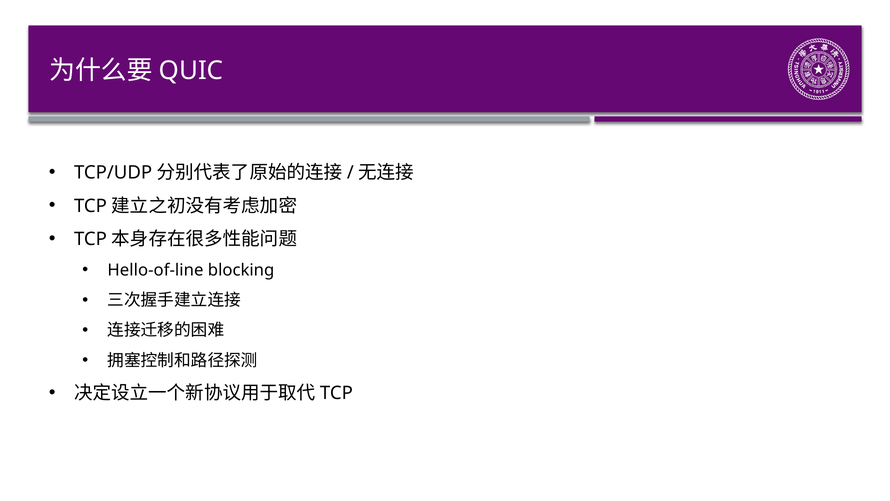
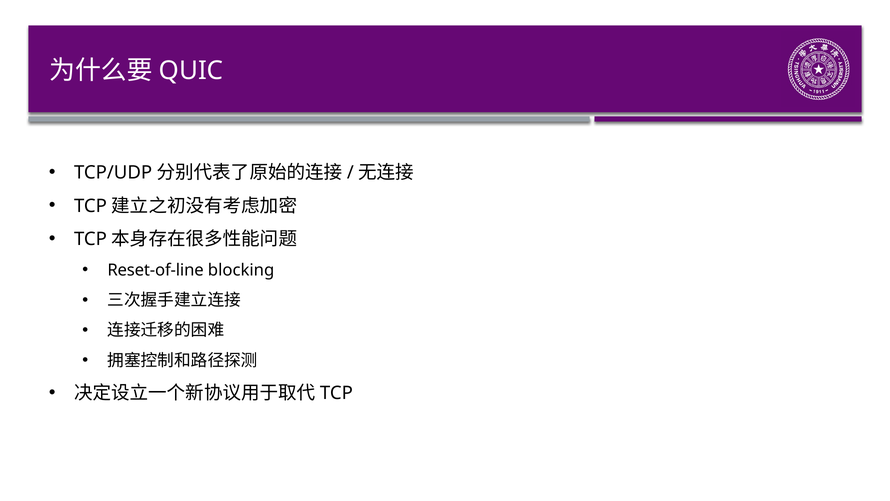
Hello-of-line: Hello-of-line -> Reset-of-line
